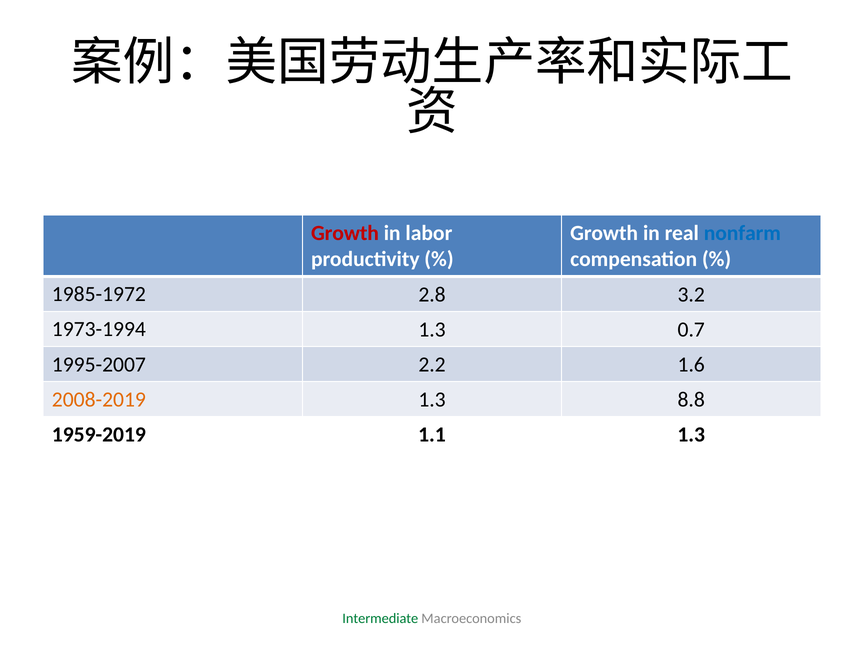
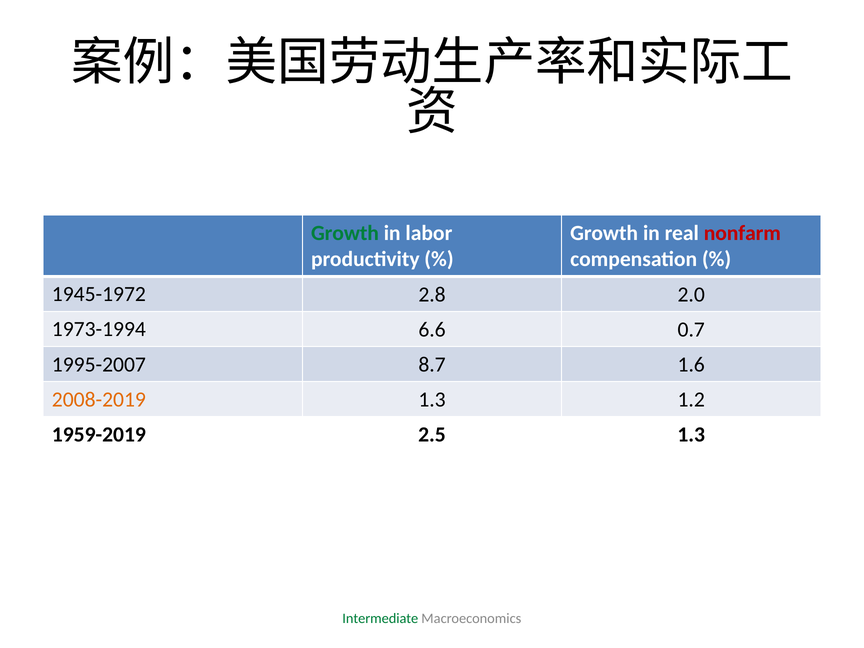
Growth at (345, 233) colour: red -> green
nonfarm colour: blue -> red
1985-1972: 1985-1972 -> 1945-1972
3.2: 3.2 -> 2.0
1973-1994 1.3: 1.3 -> 6.6
2.2: 2.2 -> 8.7
8.8: 8.8 -> 1.2
1.1: 1.1 -> 2.5
